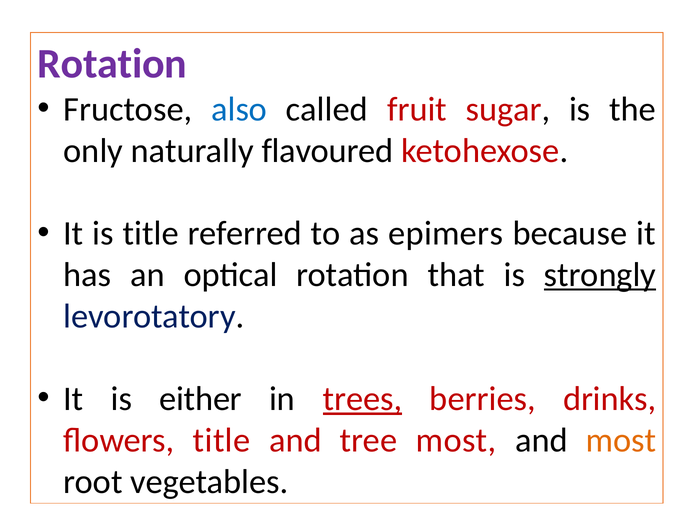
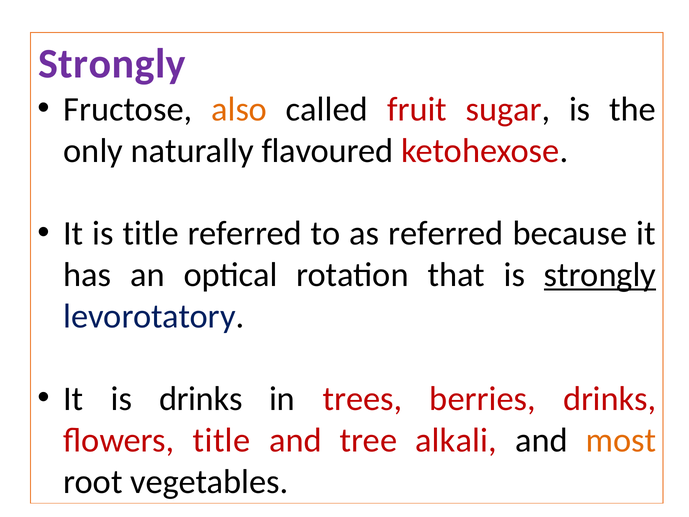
Rotation at (112, 64): Rotation -> Strongly
also colour: blue -> orange
as epimers: epimers -> referred
is either: either -> drinks
trees underline: present -> none
tree most: most -> alkali
